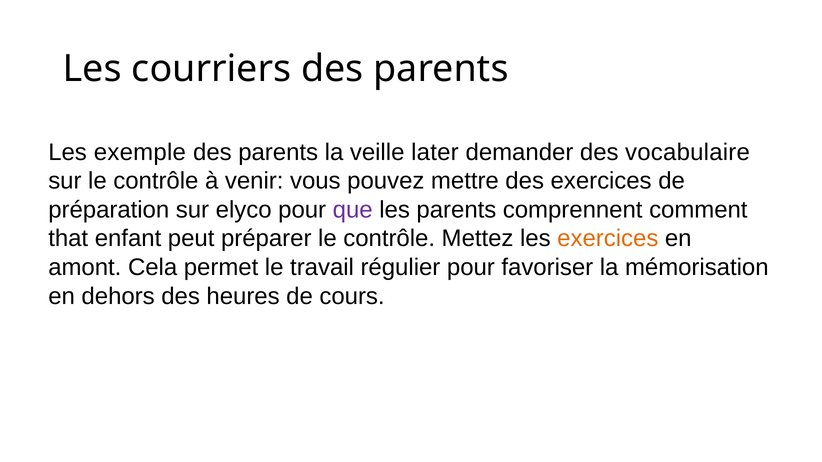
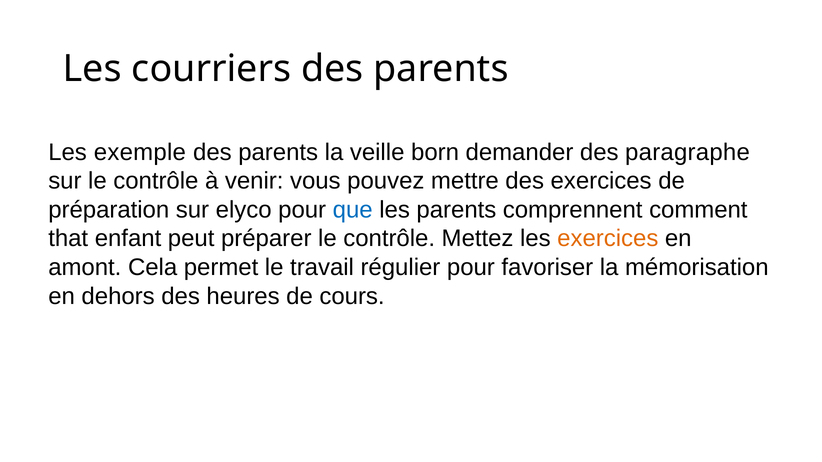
later: later -> born
vocabulaire: vocabulaire -> paragraphe
que colour: purple -> blue
